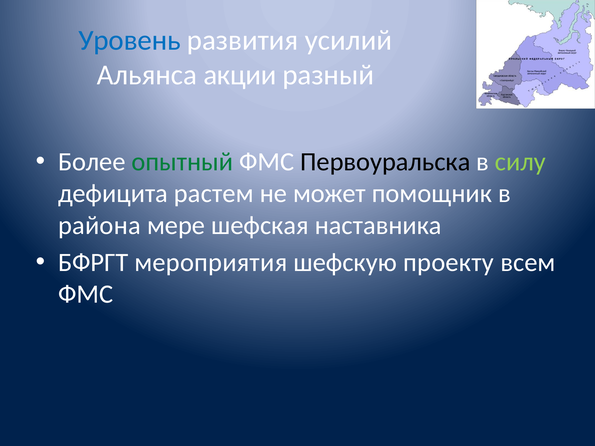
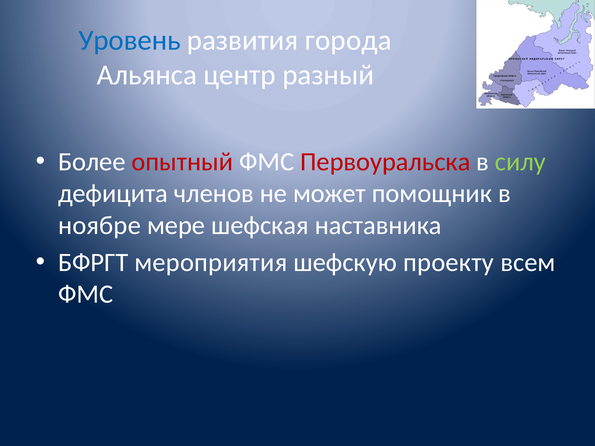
усилий: усилий -> города
акции: акции -> центр
опытный colour: green -> red
Первоуральска colour: black -> red
растем: растем -> членов
района: района -> ноябре
